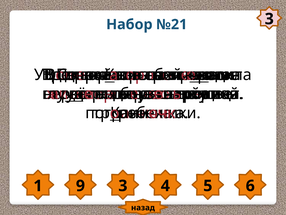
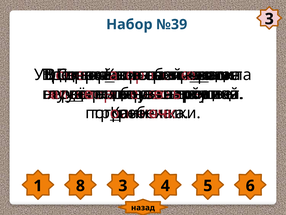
№21: №21 -> №39
9: 9 -> 8
